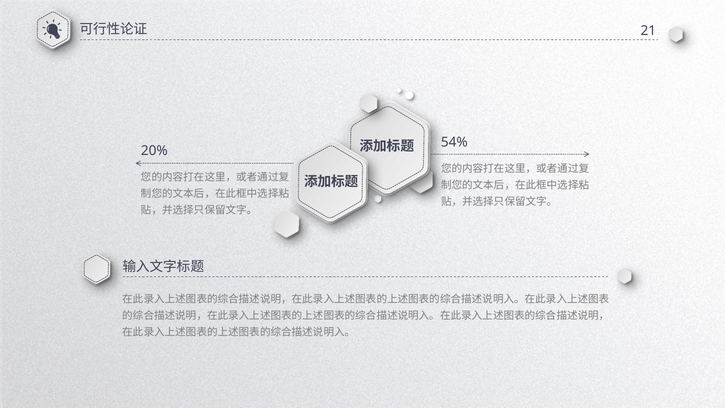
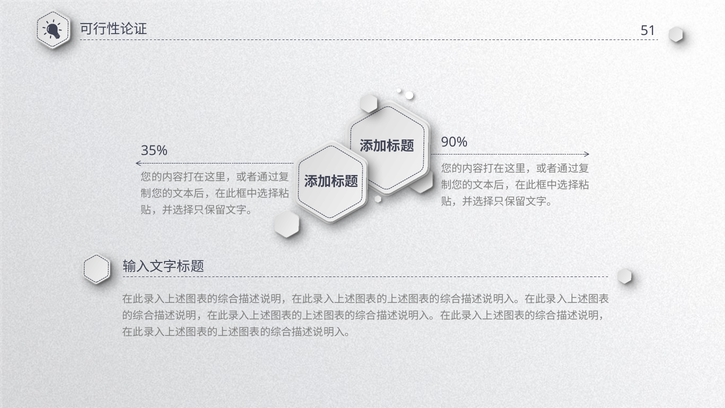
21: 21 -> 51
54%: 54% -> 90%
20%: 20% -> 35%
